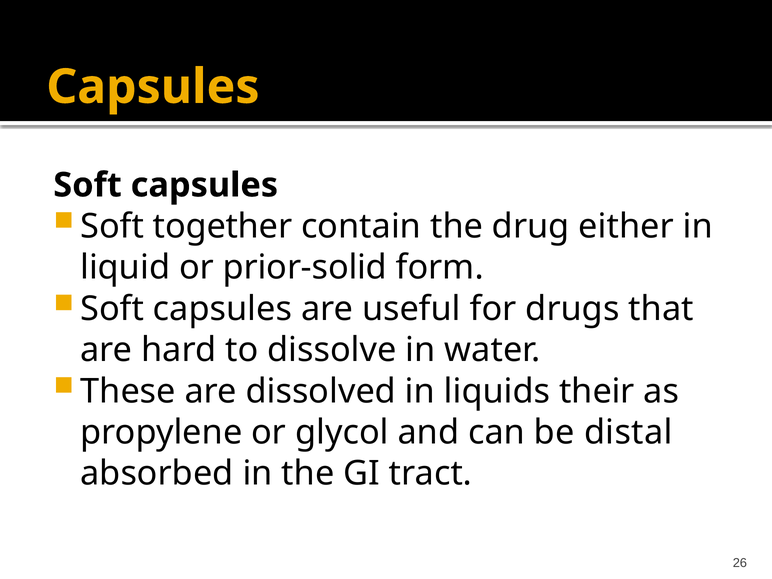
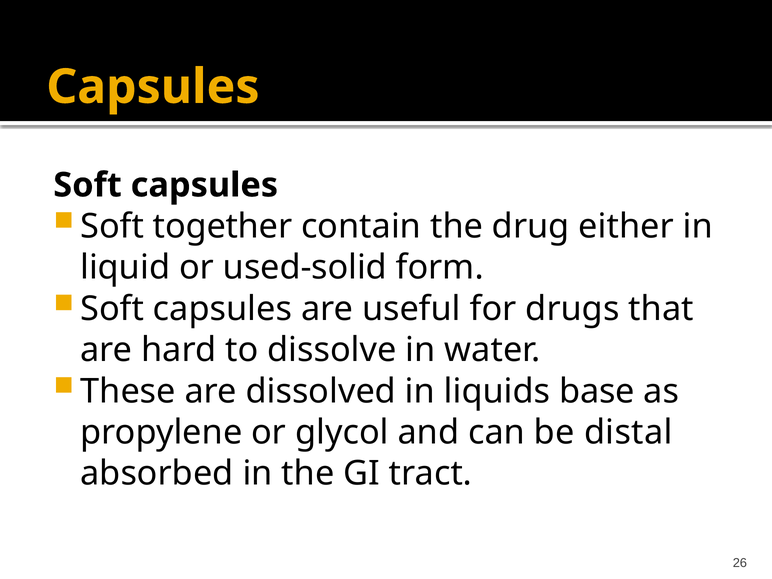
prior-solid: prior-solid -> used-solid
their: their -> base
